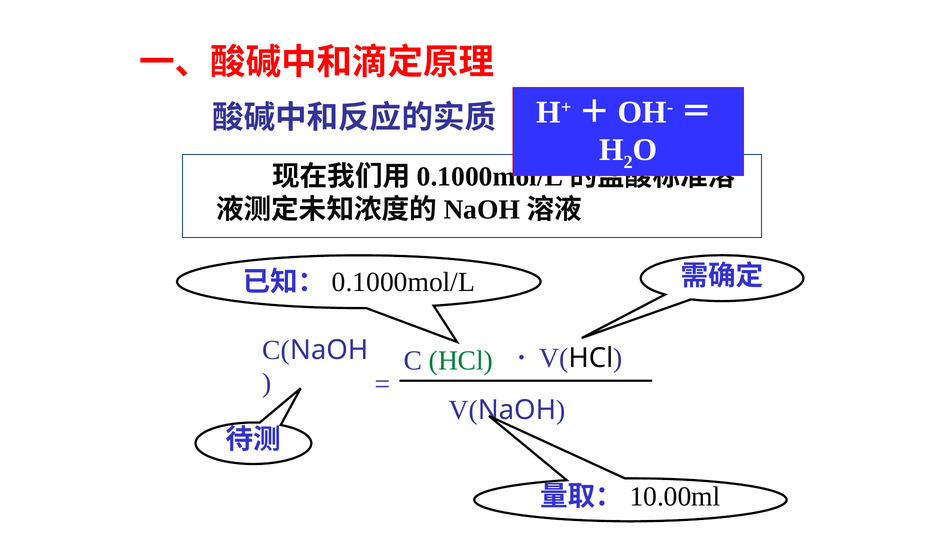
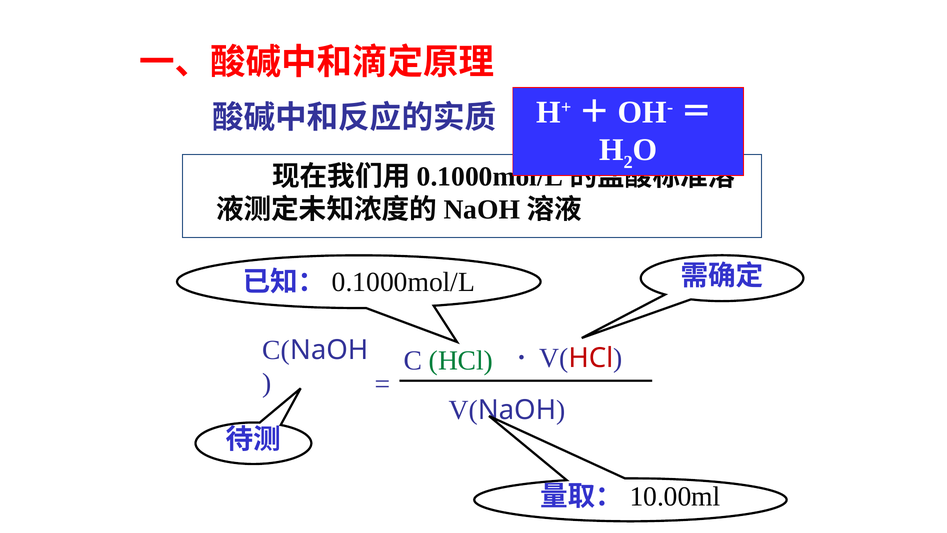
HCl at (591, 358) colour: black -> red
